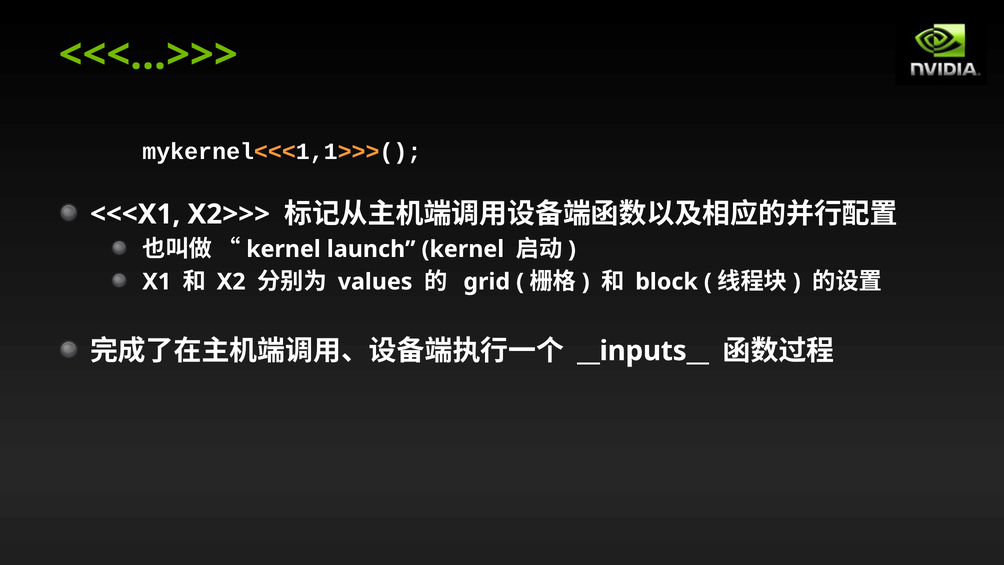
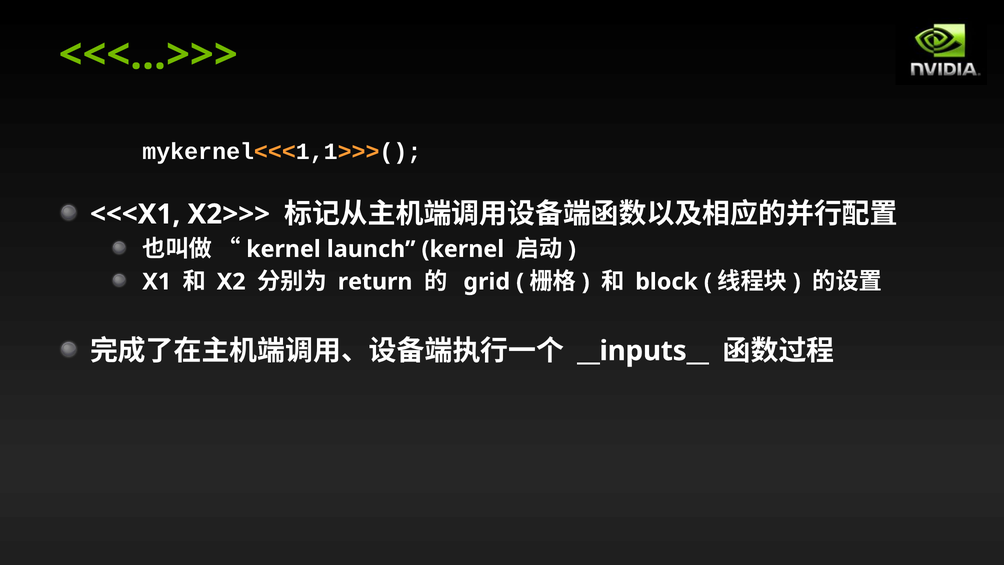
values: values -> return
